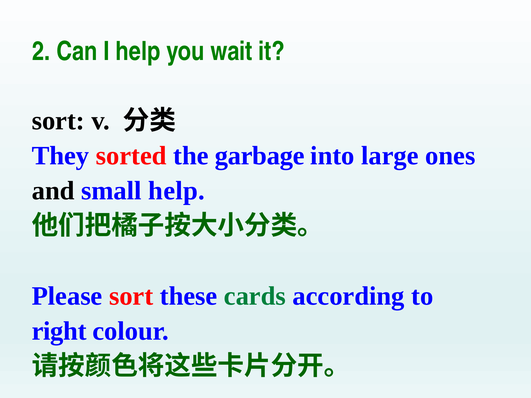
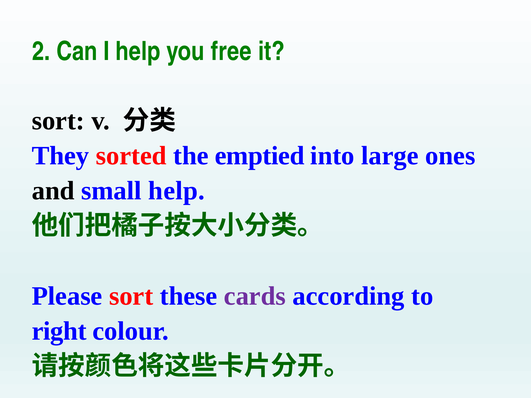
wait: wait -> free
garbage: garbage -> emptied
cards colour: green -> purple
